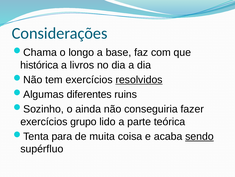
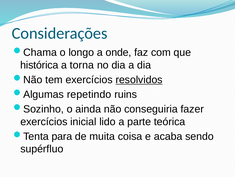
base: base -> onde
livros: livros -> torna
diferentes: diferentes -> repetindo
grupo: grupo -> inicial
sendo underline: present -> none
